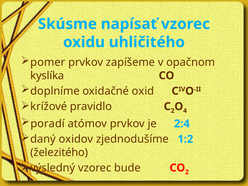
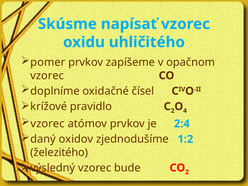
kyslíka at (47, 76): kyslíka -> vzorec
oxid: oxid -> čísel
poradí at (48, 124): poradí -> vzorec
